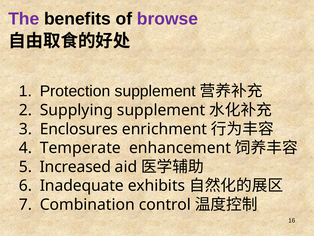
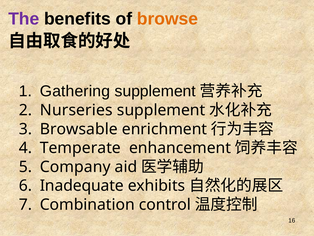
browse colour: purple -> orange
Protection: Protection -> Gathering
Supplying: Supplying -> Nurseries
Enclosures: Enclosures -> Browsable
Increased: Increased -> Company
